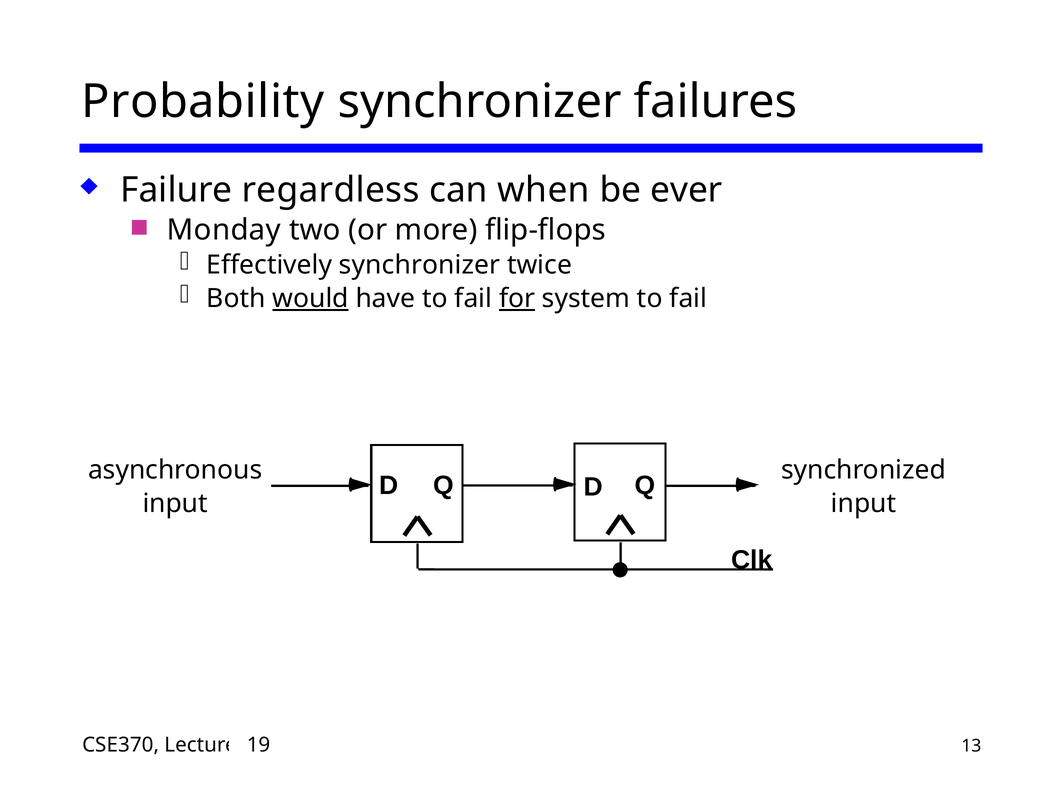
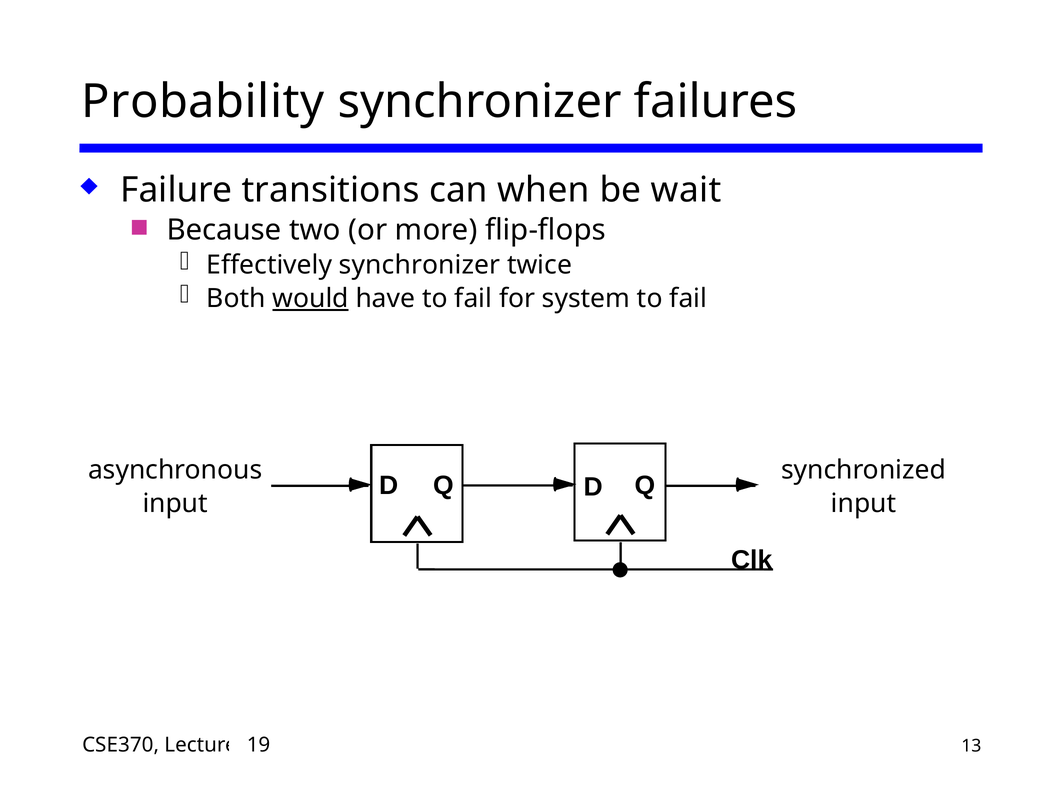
regardless: regardless -> transitions
ever: ever -> wait
Monday: Monday -> Because
for underline: present -> none
